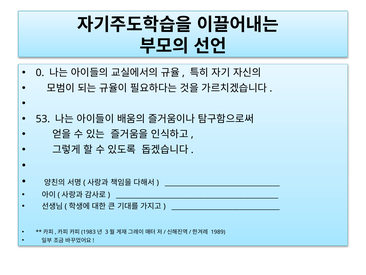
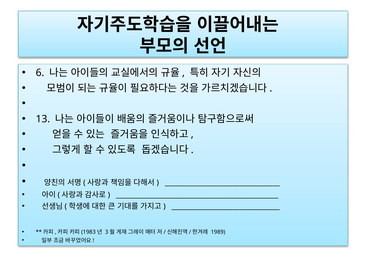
0: 0 -> 6
53: 53 -> 13
